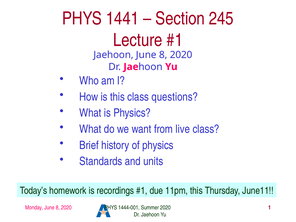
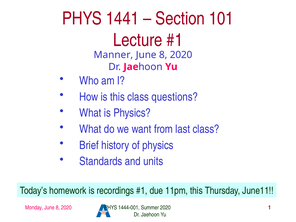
245: 245 -> 101
Jaehoon at (114, 55): Jaehoon -> Manner
live: live -> last
